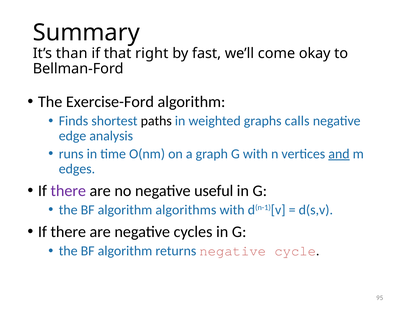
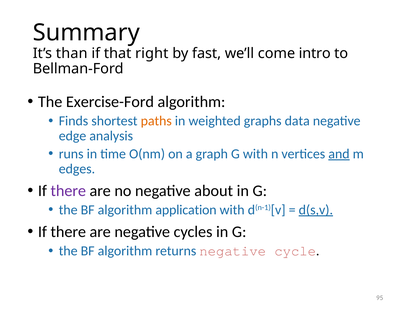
okay: okay -> intro
paths colour: black -> orange
calls: calls -> data
useful: useful -> about
algorithms: algorithms -> application
d(s,v underline: none -> present
